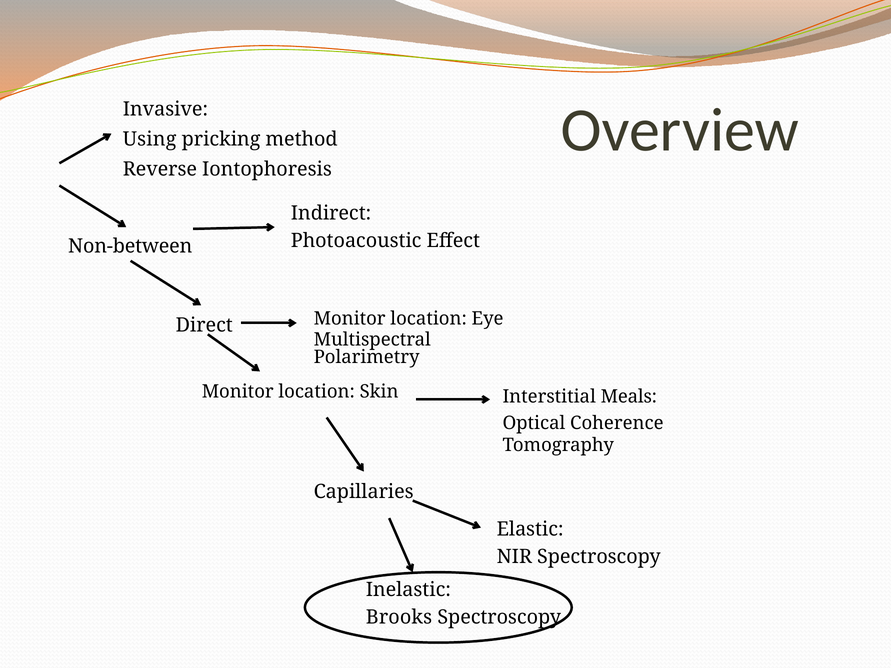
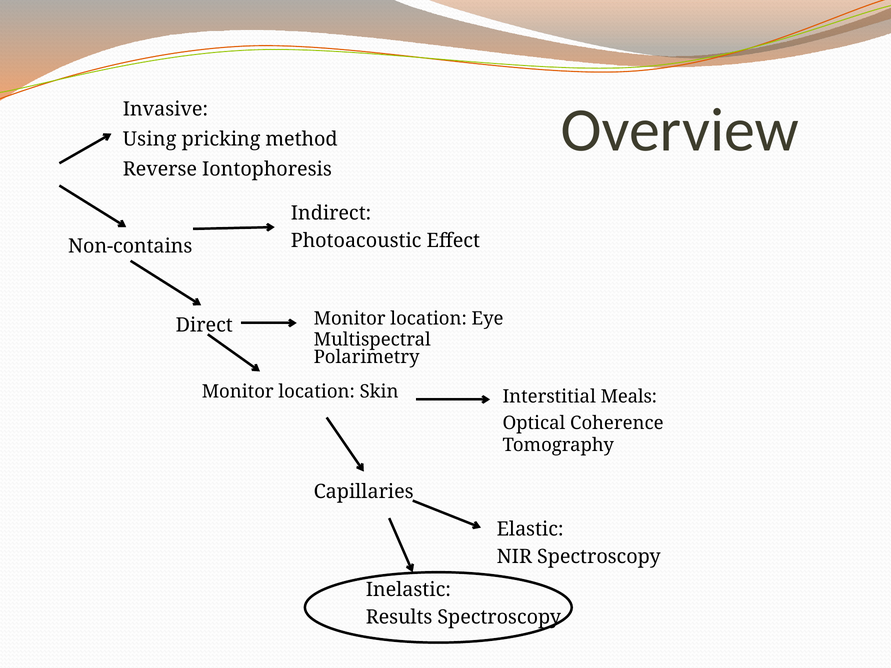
Non-between: Non-between -> Non-contains
Brooks: Brooks -> Results
